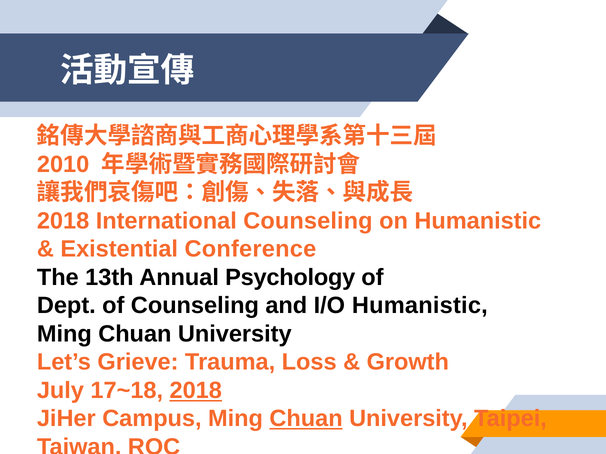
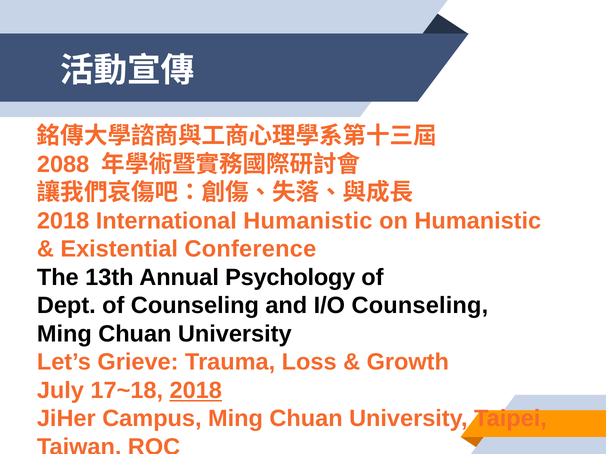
2010: 2010 -> 2088
International Counseling: Counseling -> Humanistic
I/O Humanistic: Humanistic -> Counseling
Chuan at (306, 419) underline: present -> none
